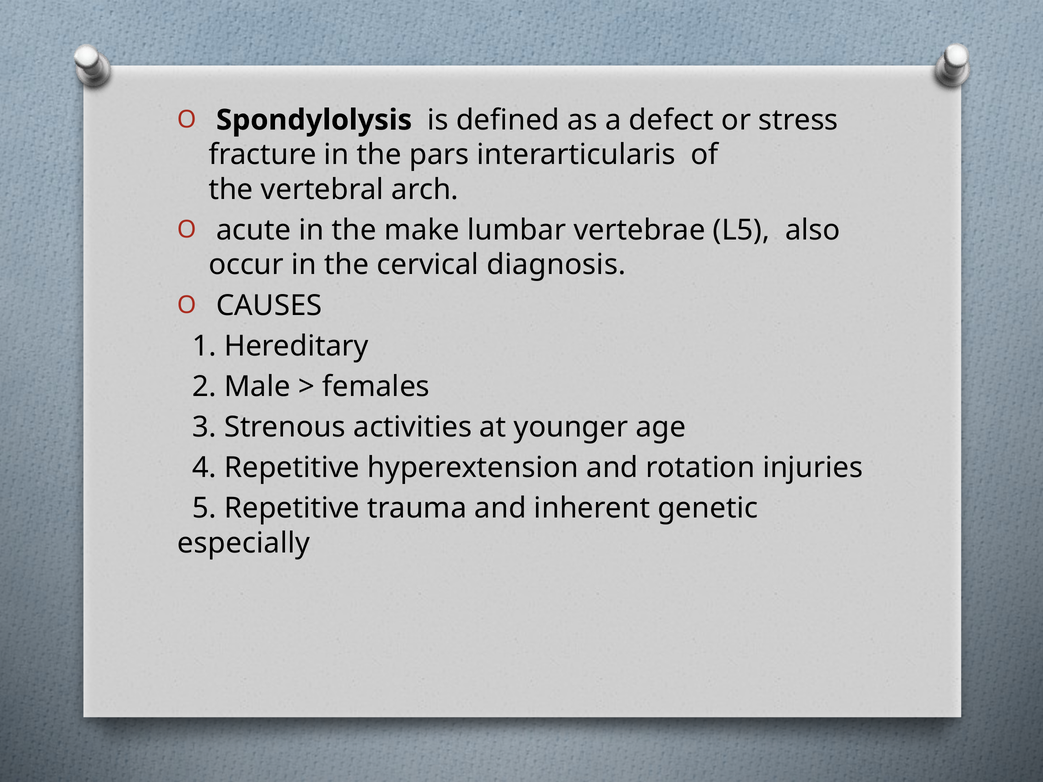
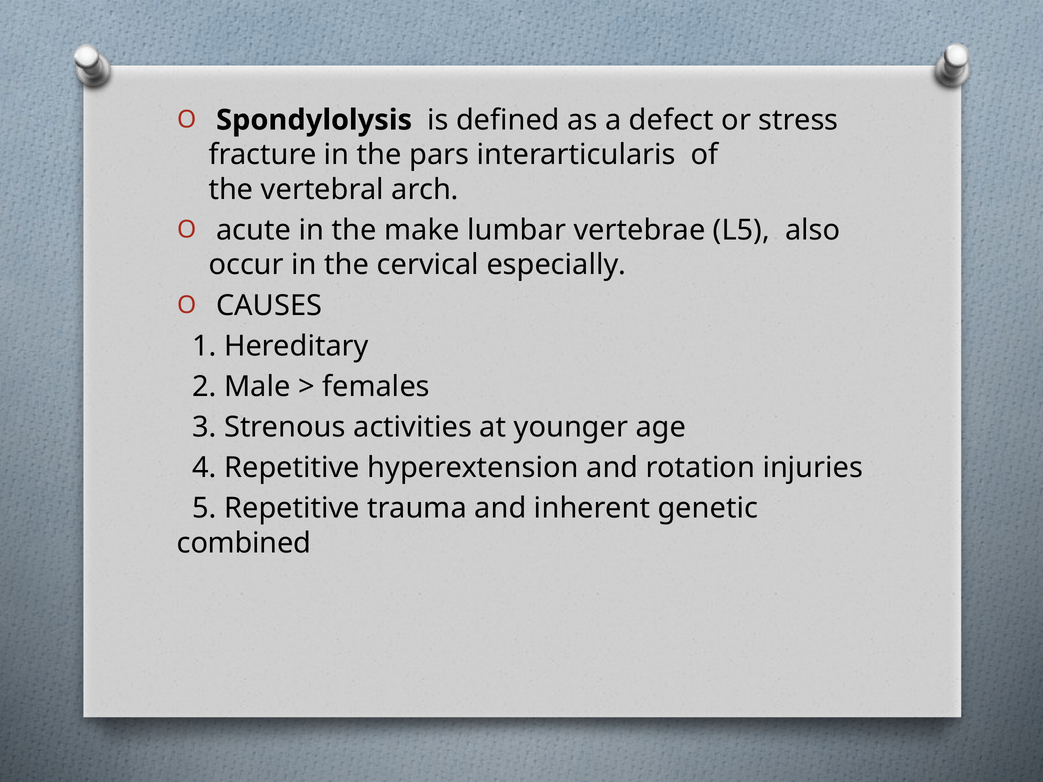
diagnosis: diagnosis -> especially
especially: especially -> combined
